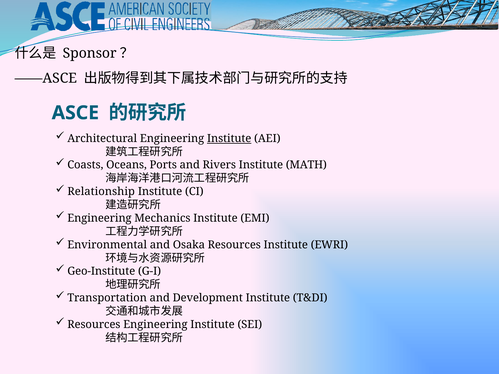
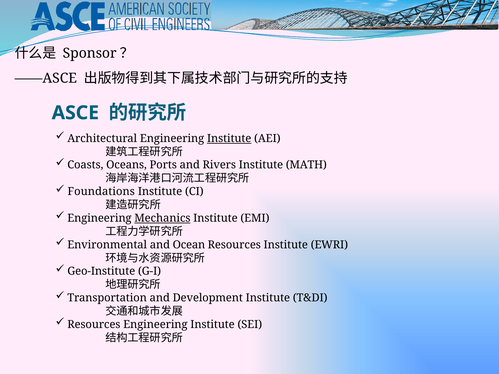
Relationship: Relationship -> Foundations
Mechanics underline: none -> present
Osaka: Osaka -> Ocean
